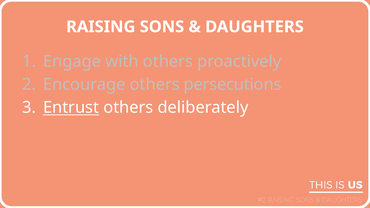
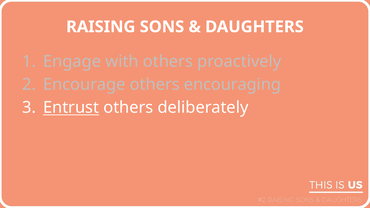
persecutions: persecutions -> encouraging
